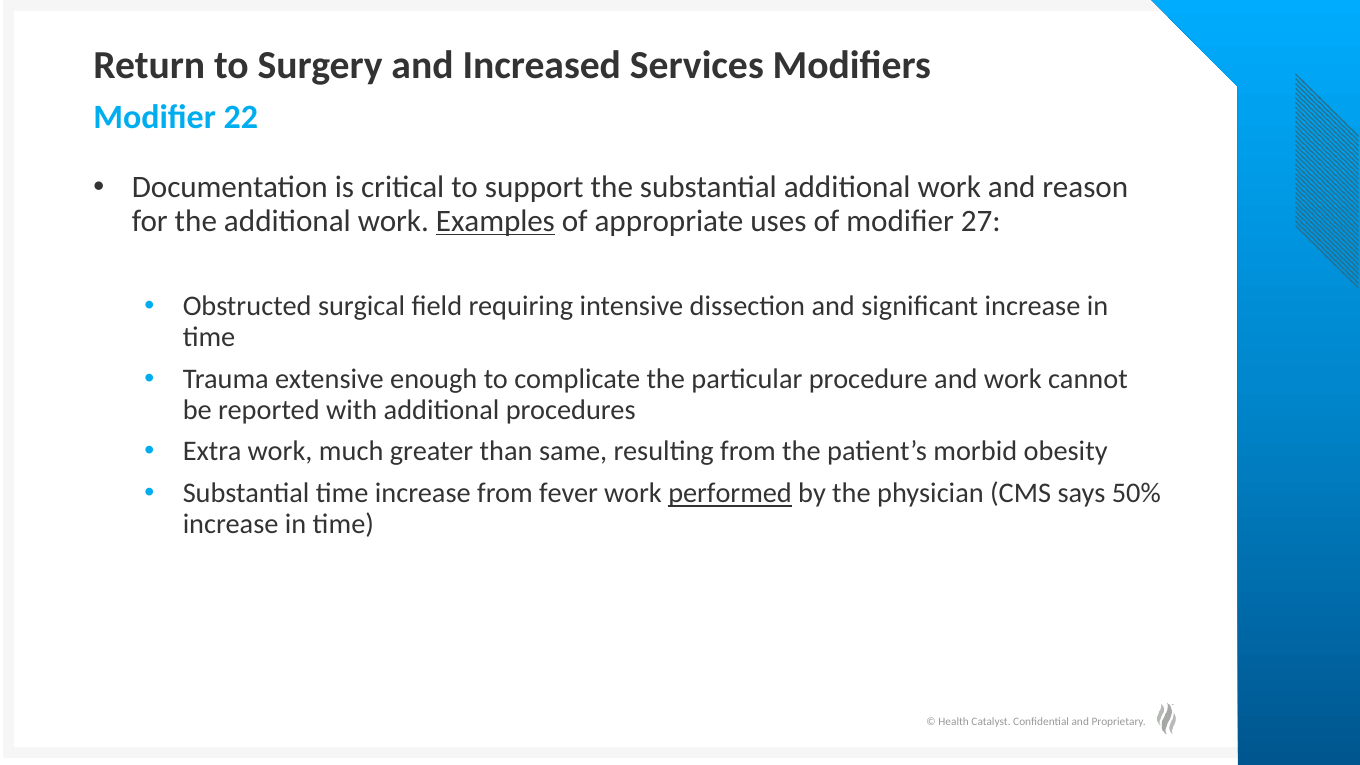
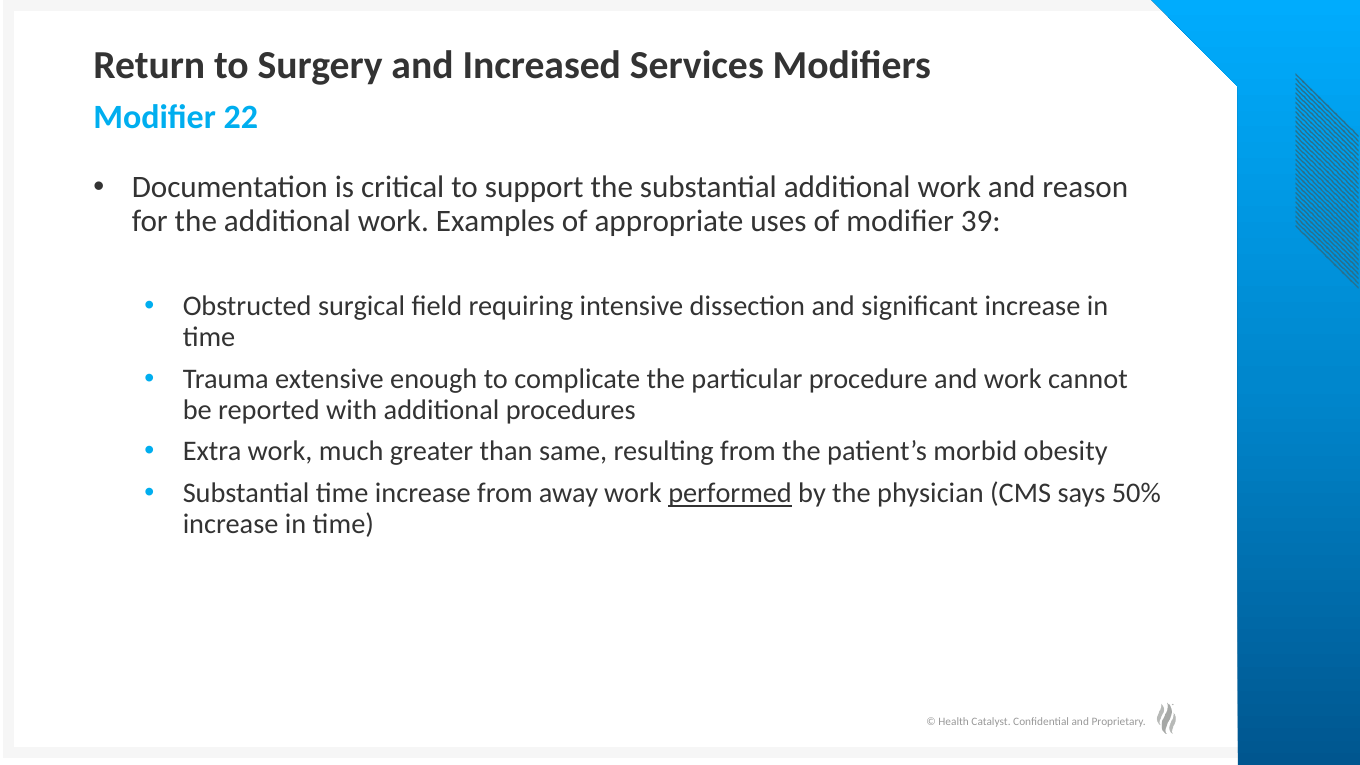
Examples underline: present -> none
27: 27 -> 39
fever: fever -> away
